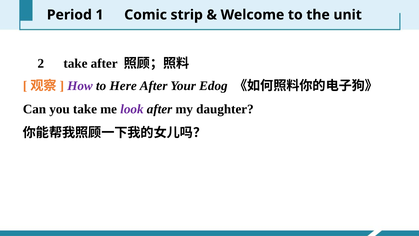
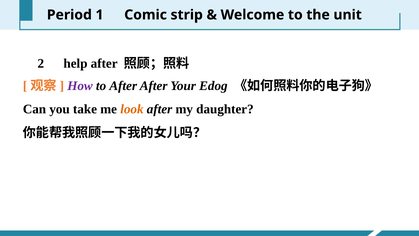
2 take: take -> help
to Here: Here -> After
look colour: purple -> orange
